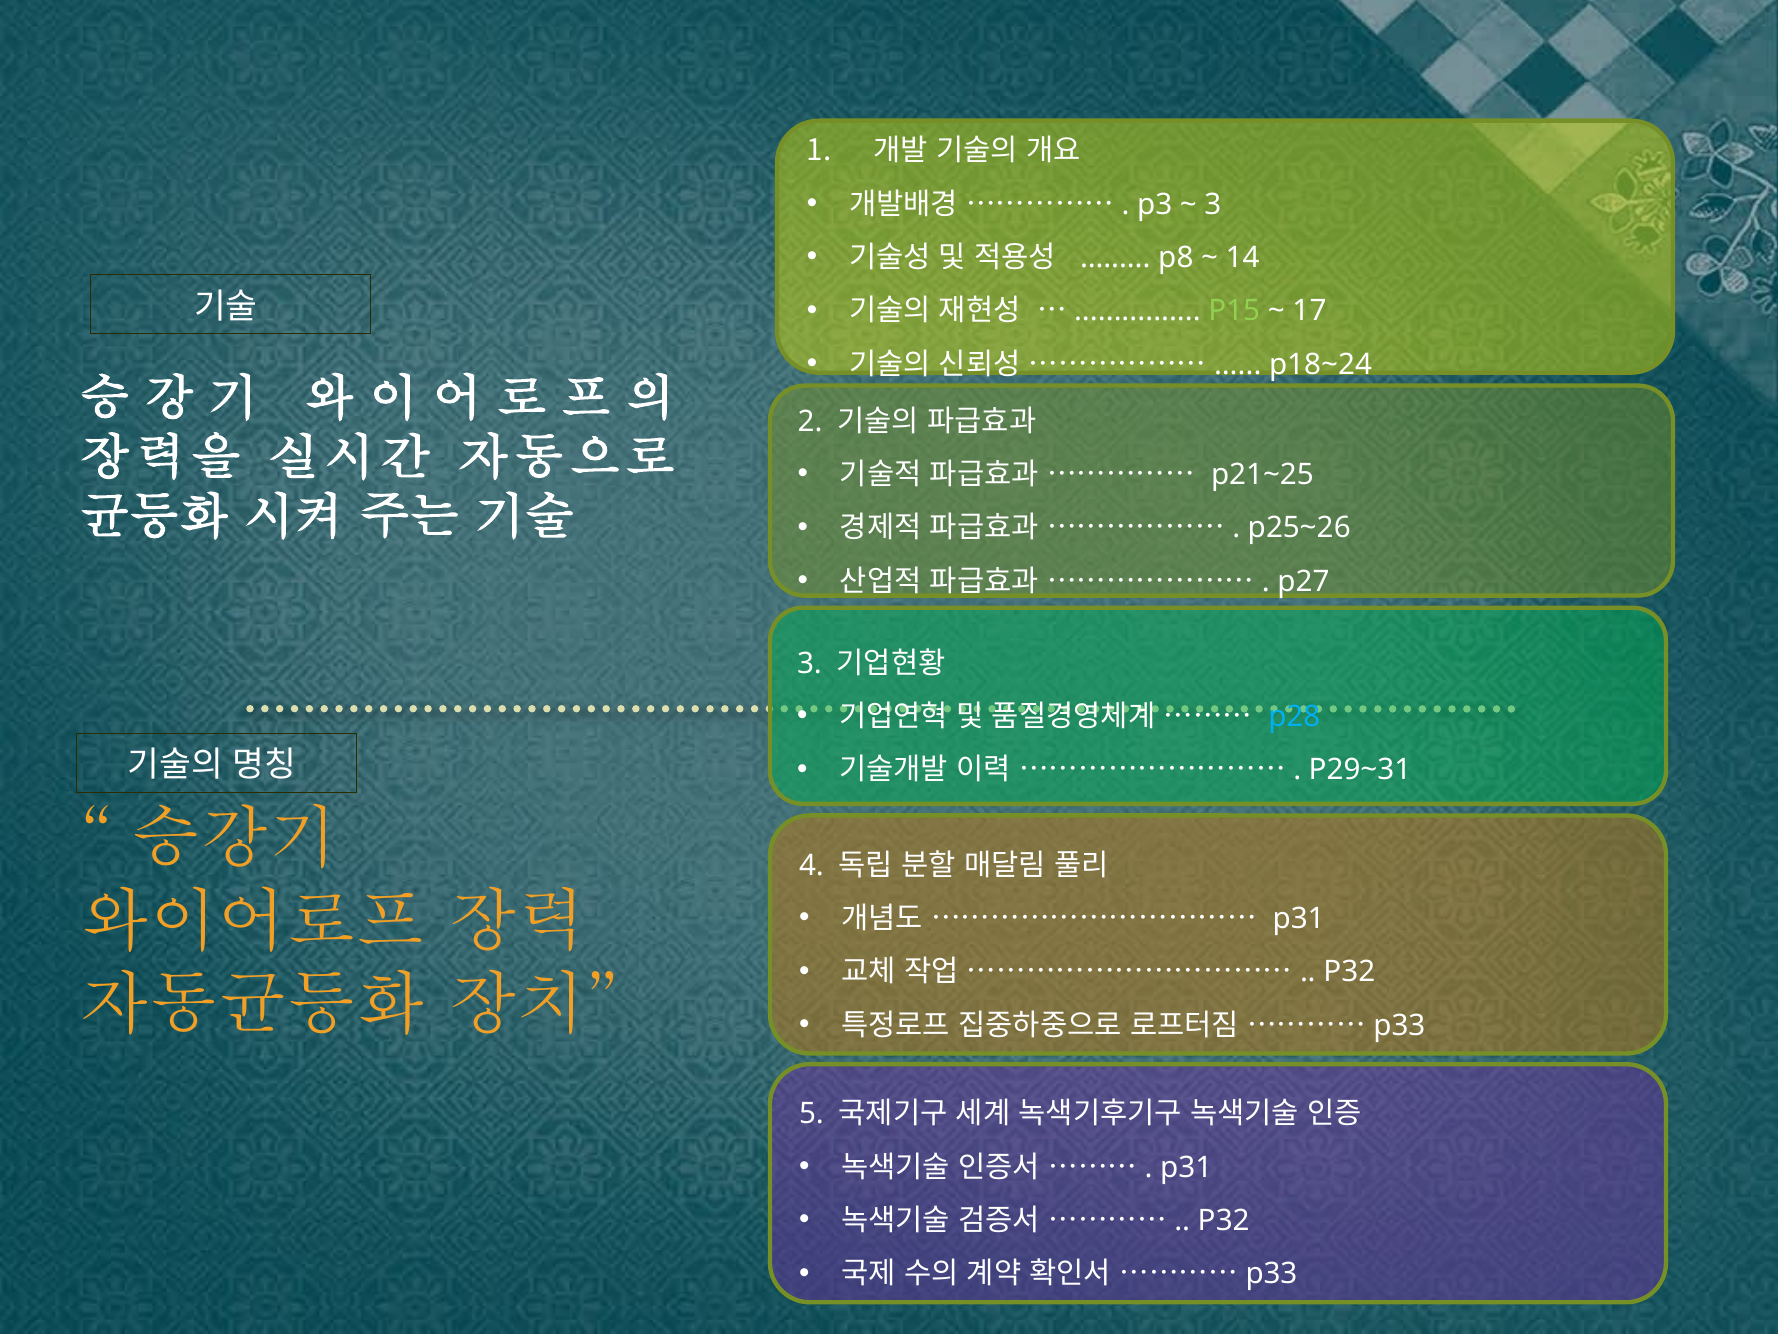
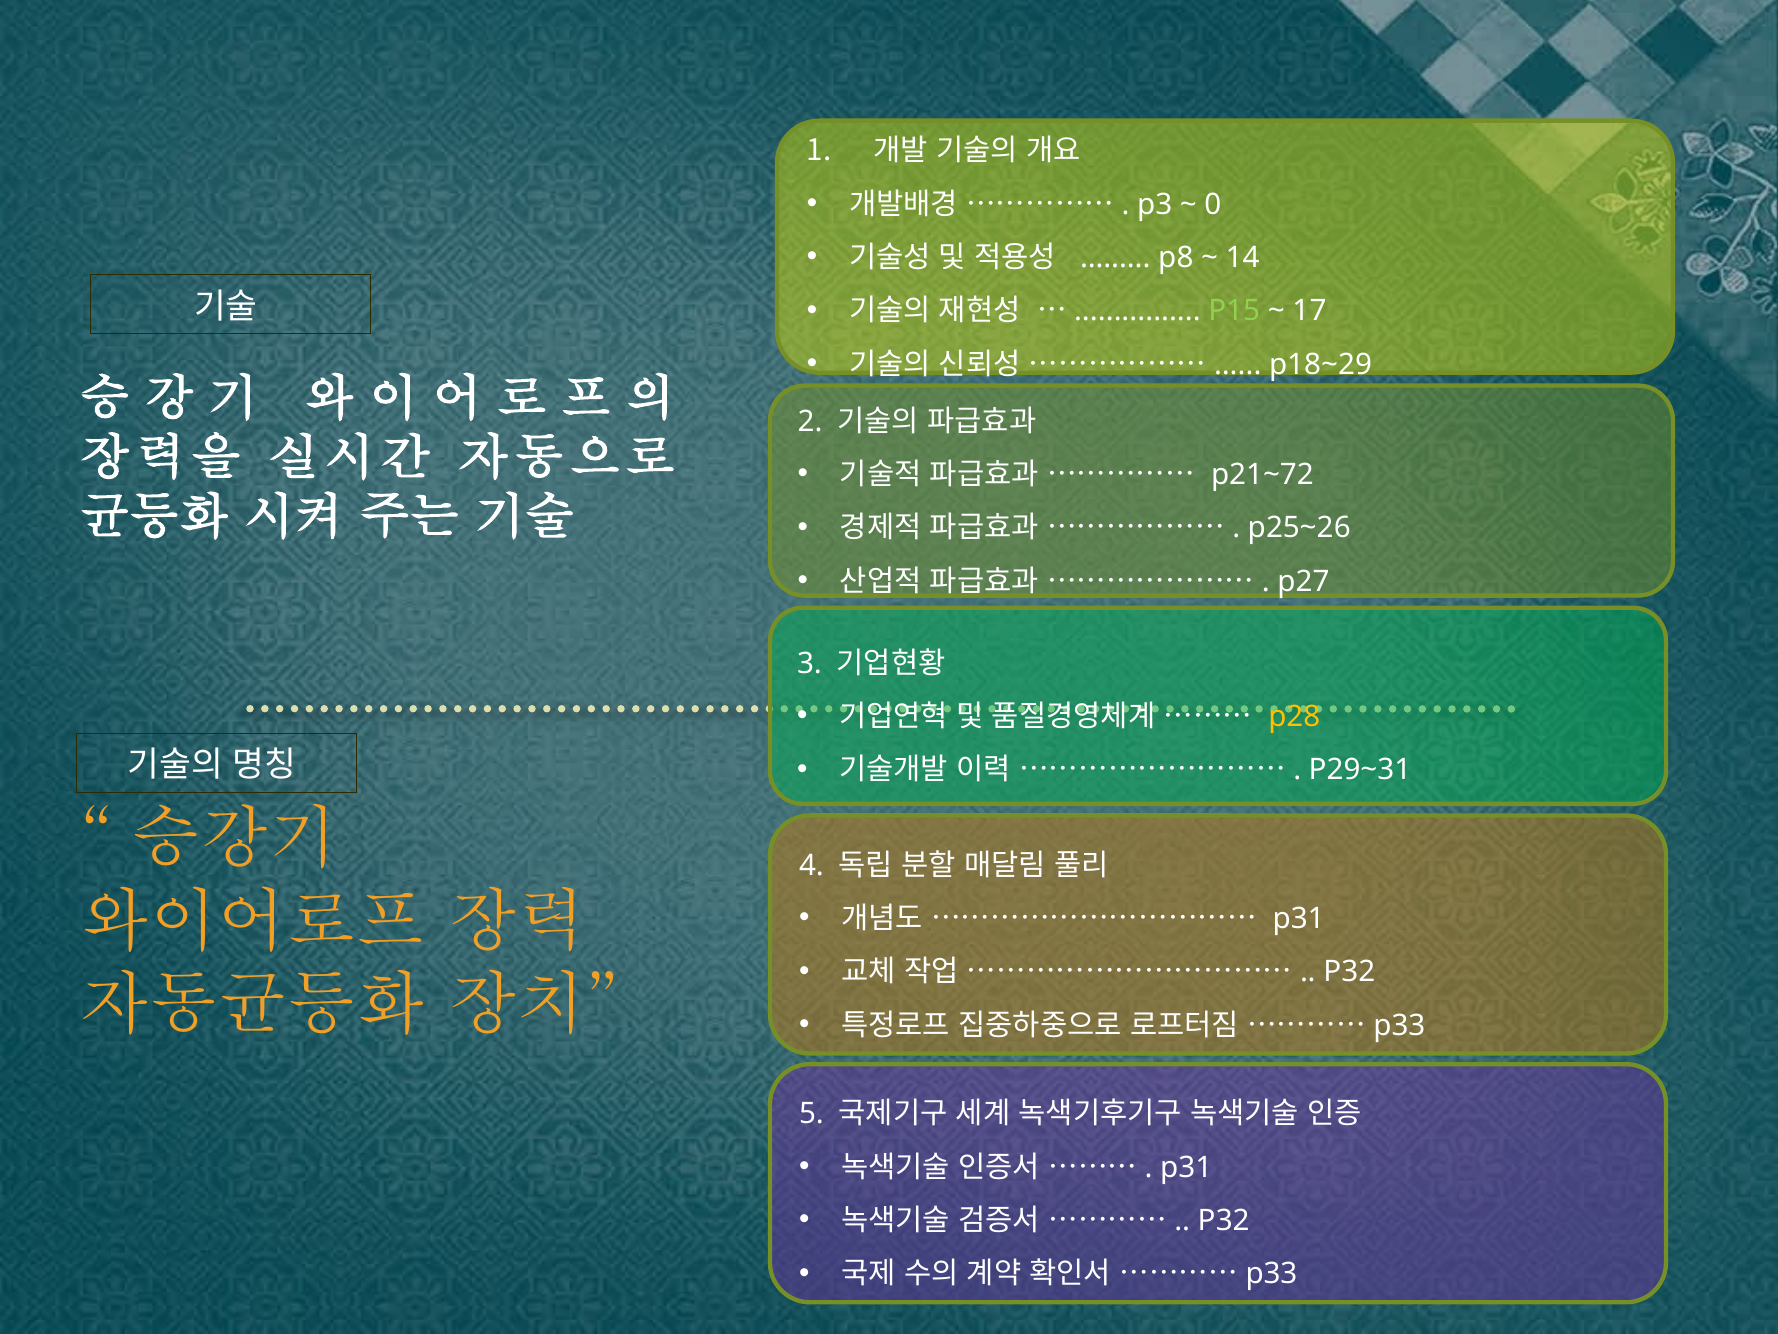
3 at (1213, 204): 3 -> 0
p18~24: p18~24 -> p18~29
p21~25: p21~25 -> p21~72
p28 colour: light blue -> yellow
